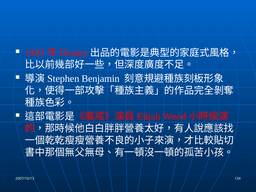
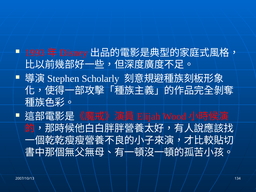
Benjamin: Benjamin -> Scholarly
